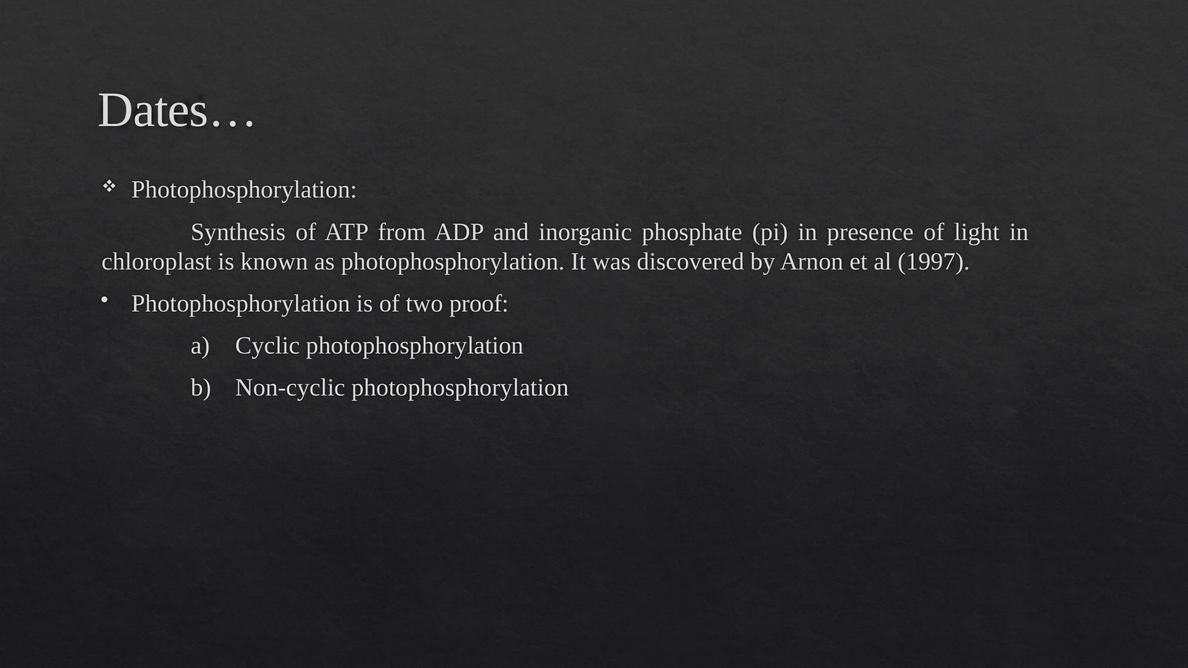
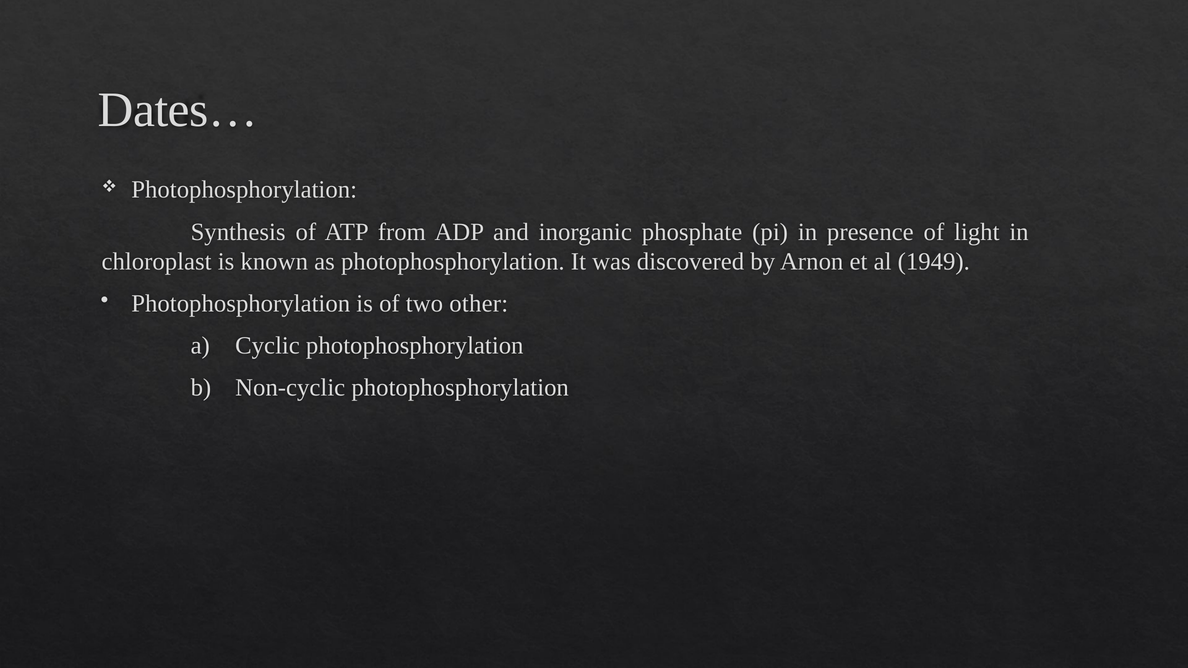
1997: 1997 -> 1949
proof: proof -> other
